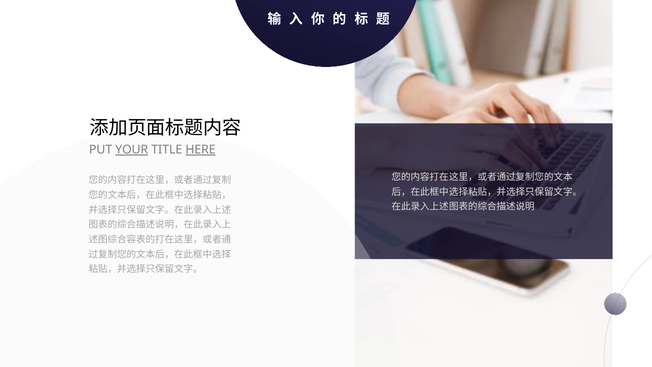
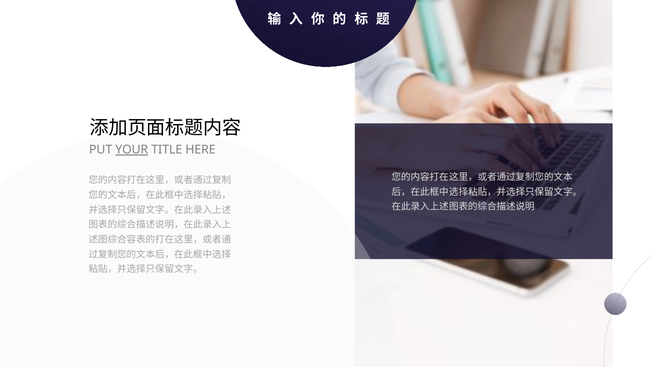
HERE underline: present -> none
